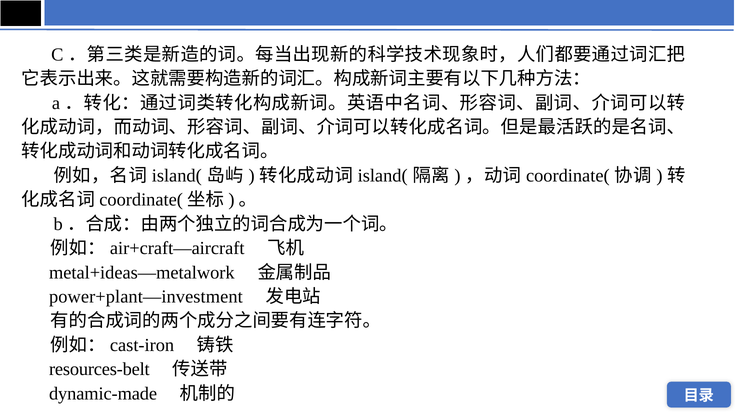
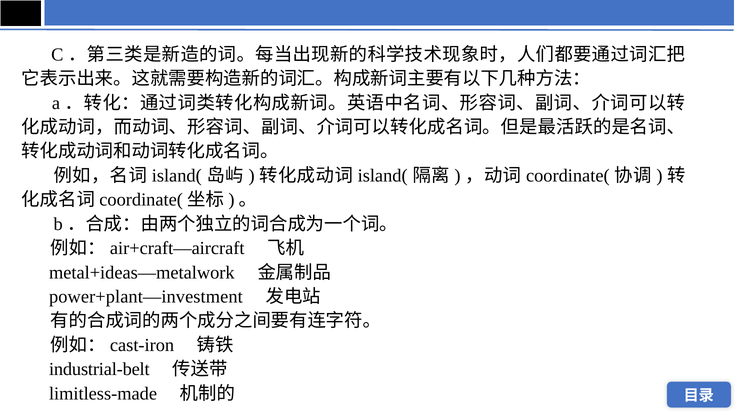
resources-belt: resources-belt -> industrial-belt
dynamic-made: dynamic-made -> limitless-made
